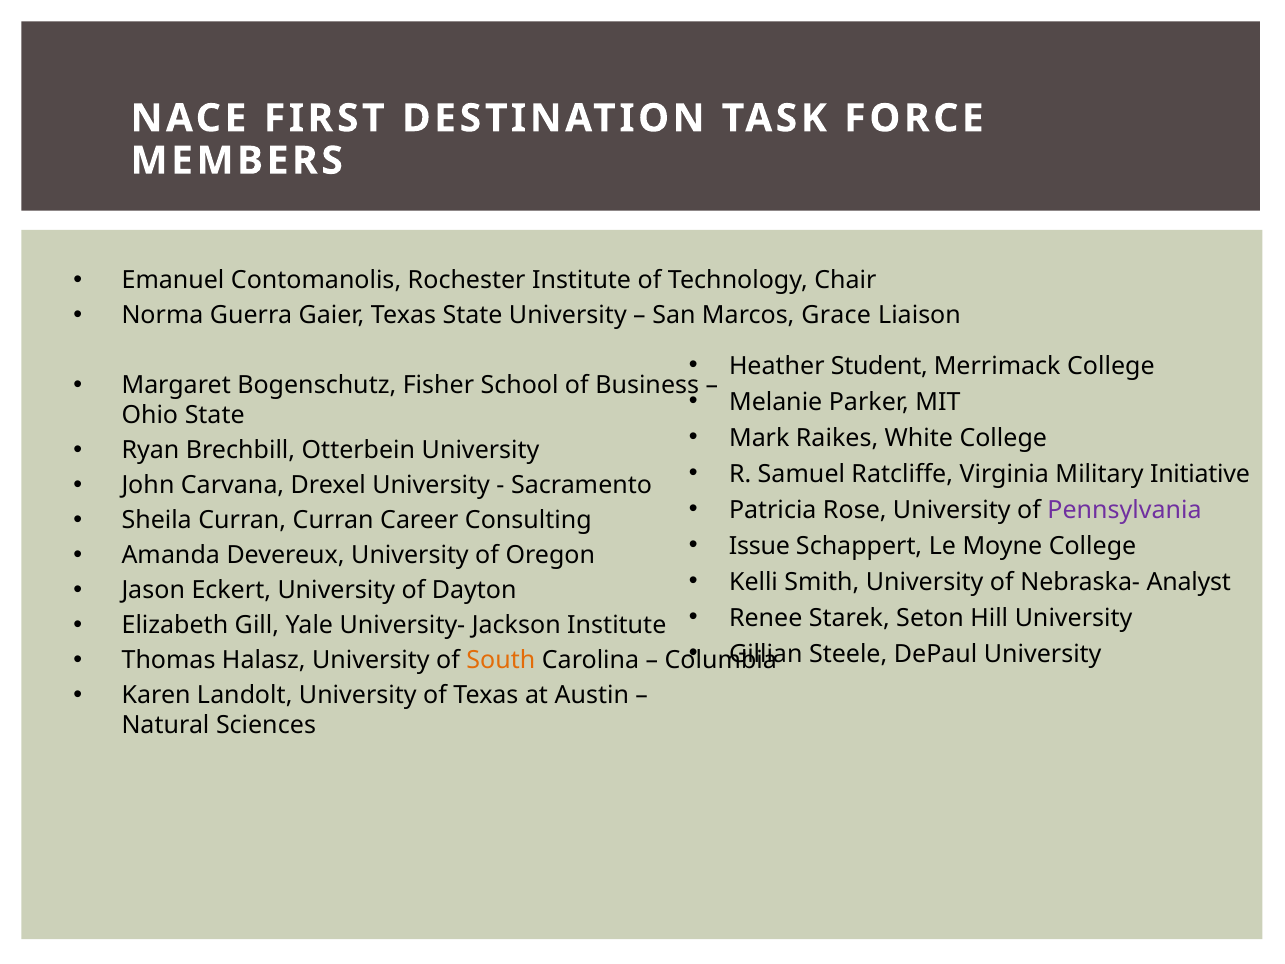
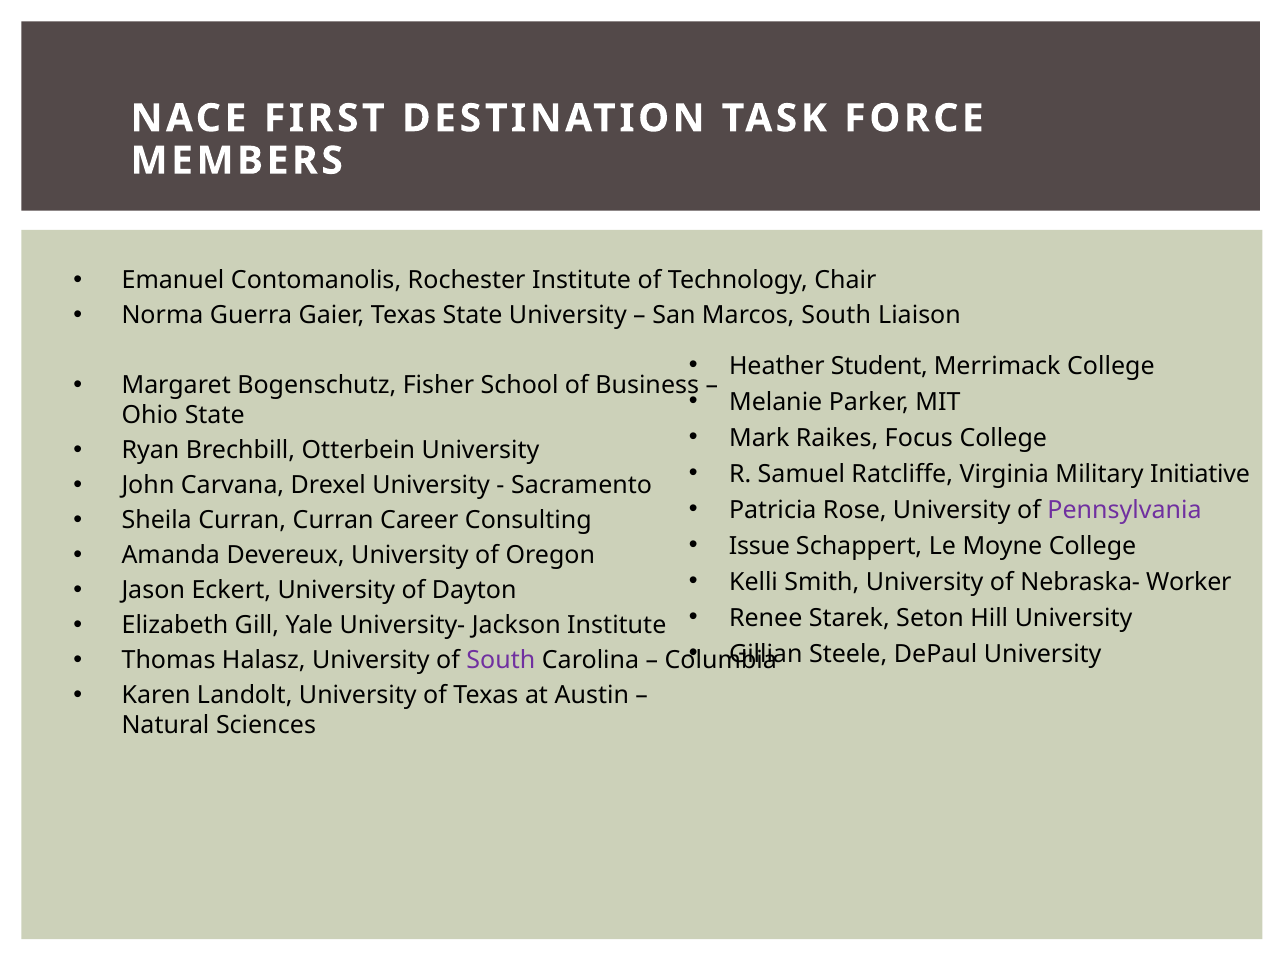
Marcos Grace: Grace -> South
White: White -> Focus
Analyst: Analyst -> Worker
South at (501, 660) colour: orange -> purple
